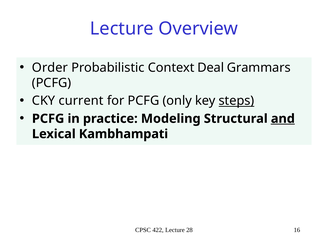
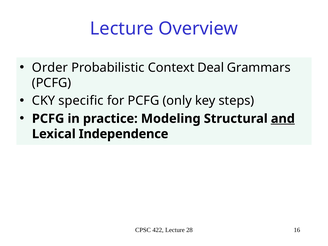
current: current -> specific
steps underline: present -> none
Kambhampati: Kambhampati -> Independence
